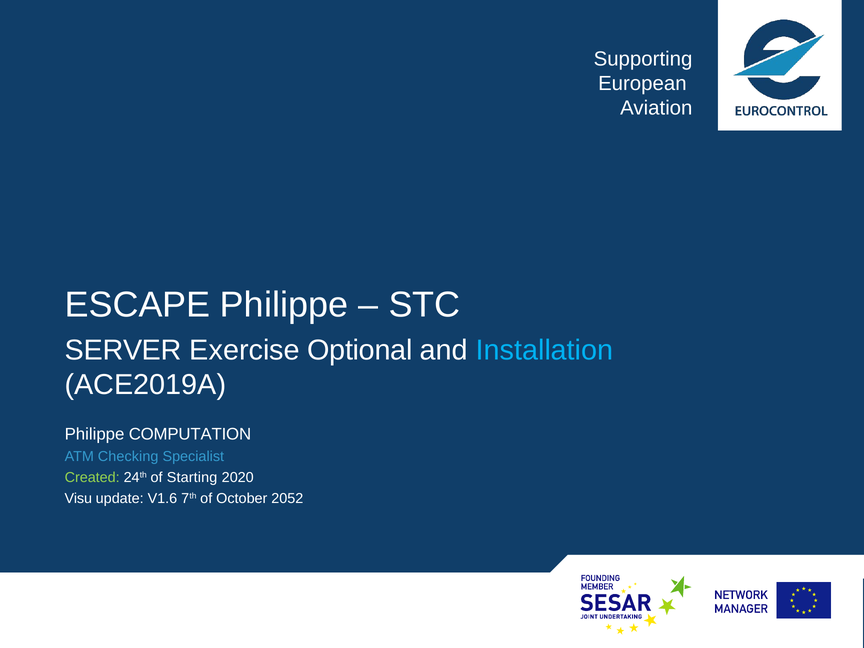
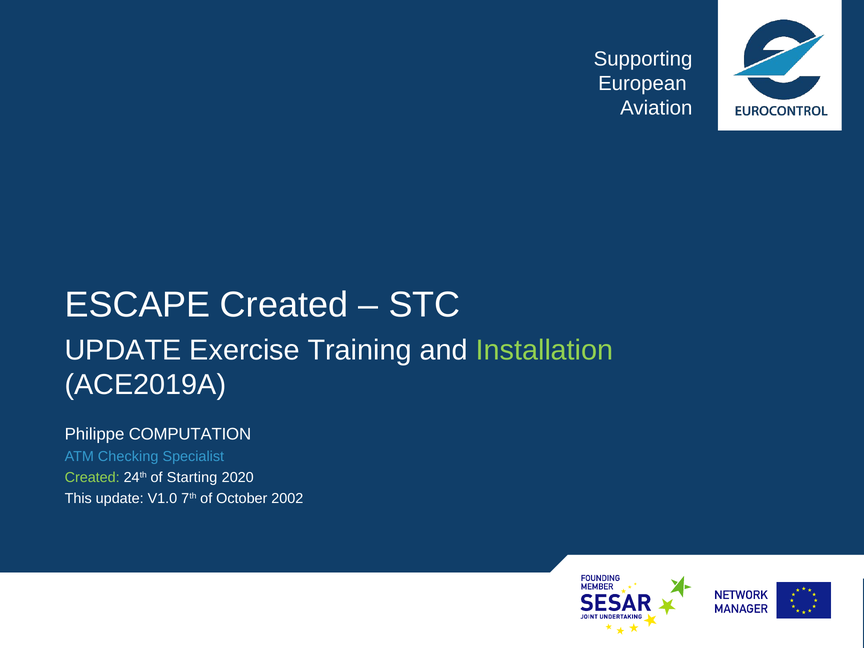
ESCAPE Philippe: Philippe -> Created
SERVER at (123, 350): SERVER -> UPDATE
Optional: Optional -> Training
Installation colour: light blue -> light green
Visu: Visu -> This
V1.6: V1.6 -> V1.0
2052: 2052 -> 2002
